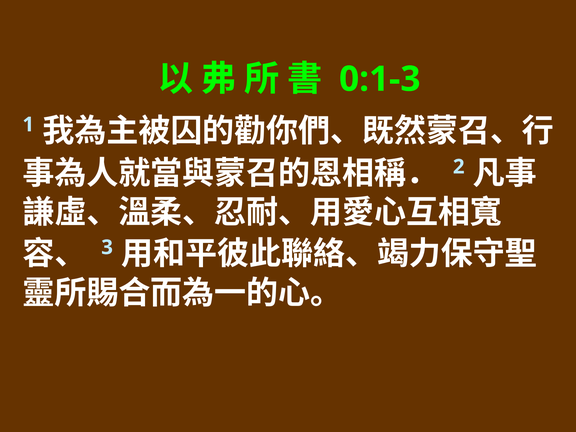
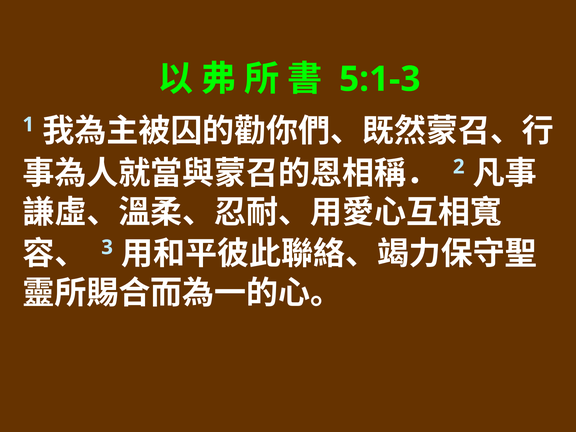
0:1-3: 0:1-3 -> 5:1-3
